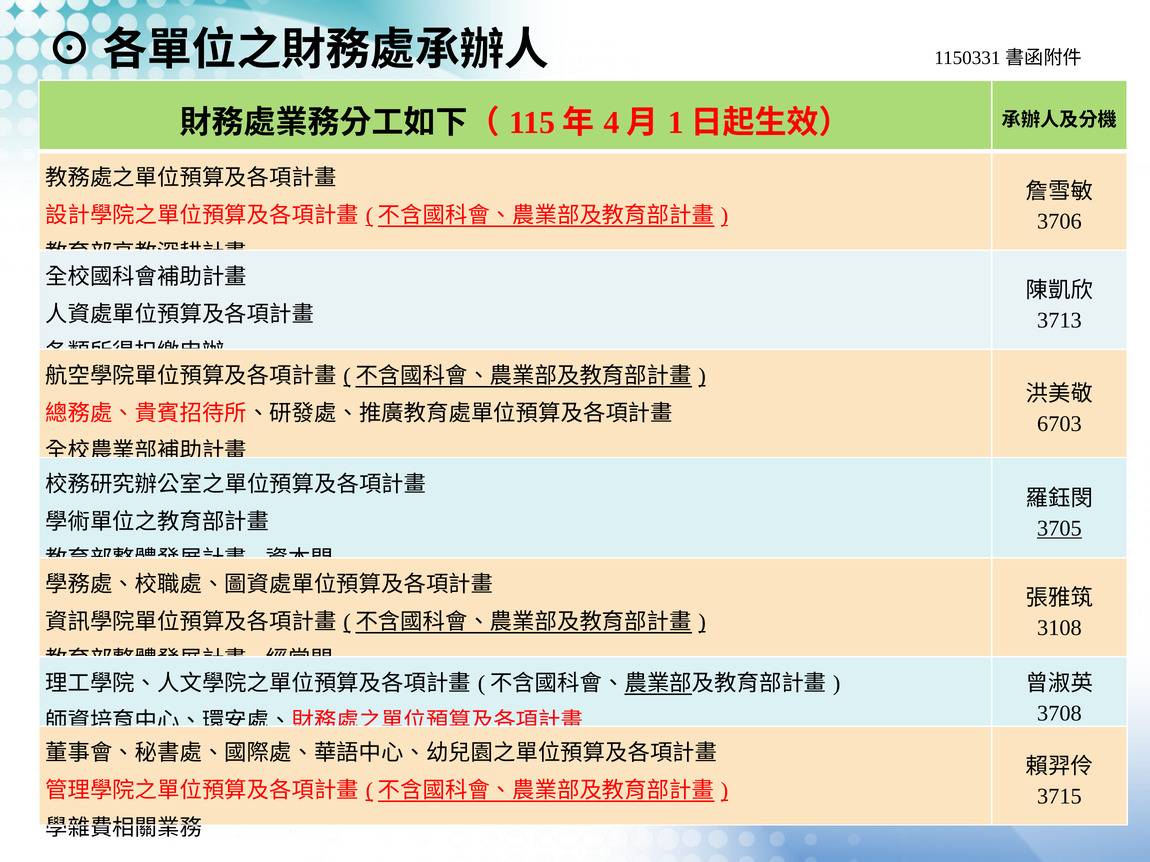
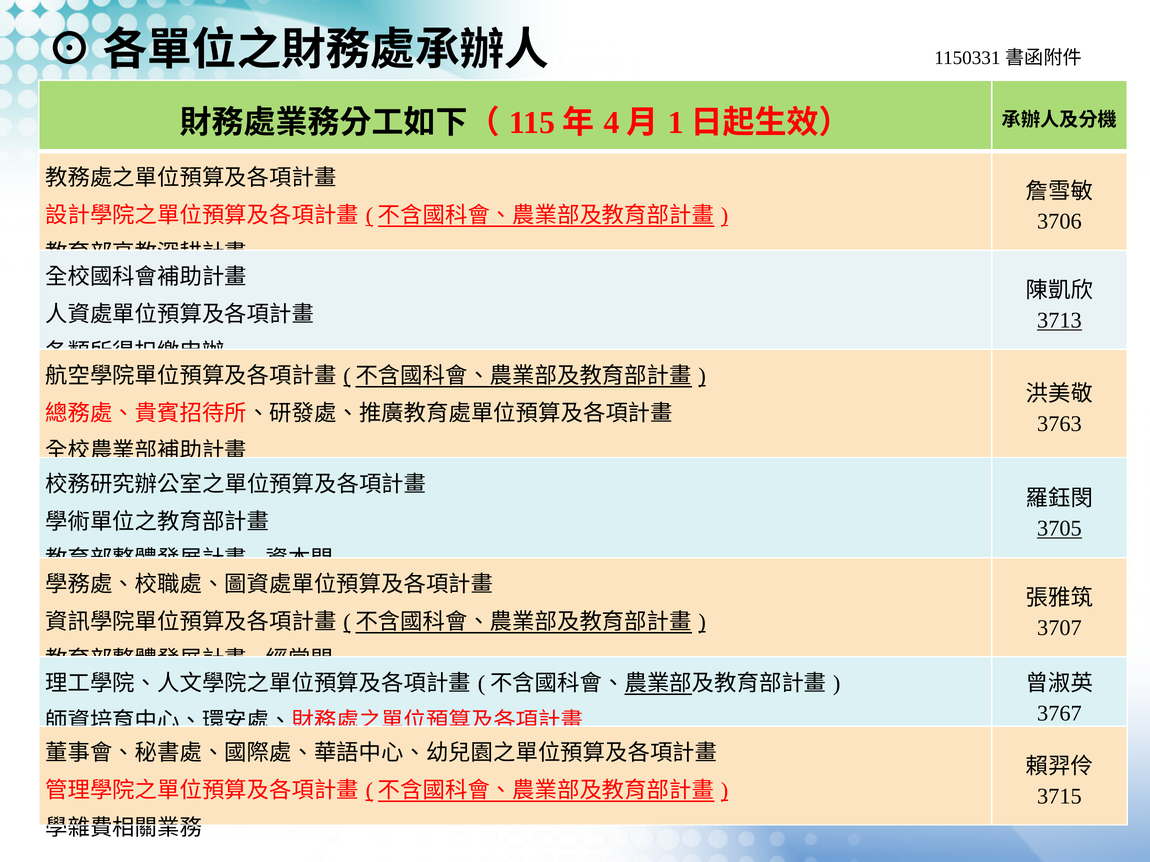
3713 underline: none -> present
6703: 6703 -> 3763
3108: 3108 -> 3707
3708: 3708 -> 3767
